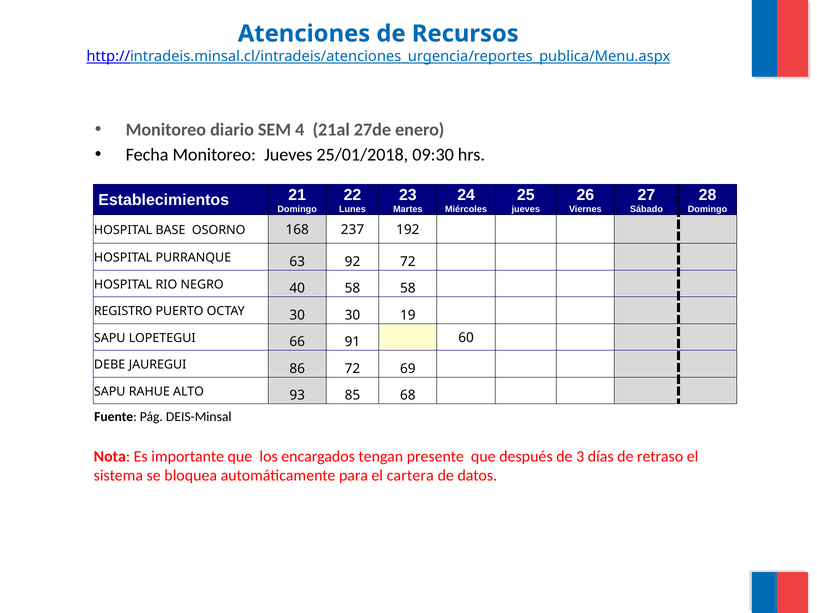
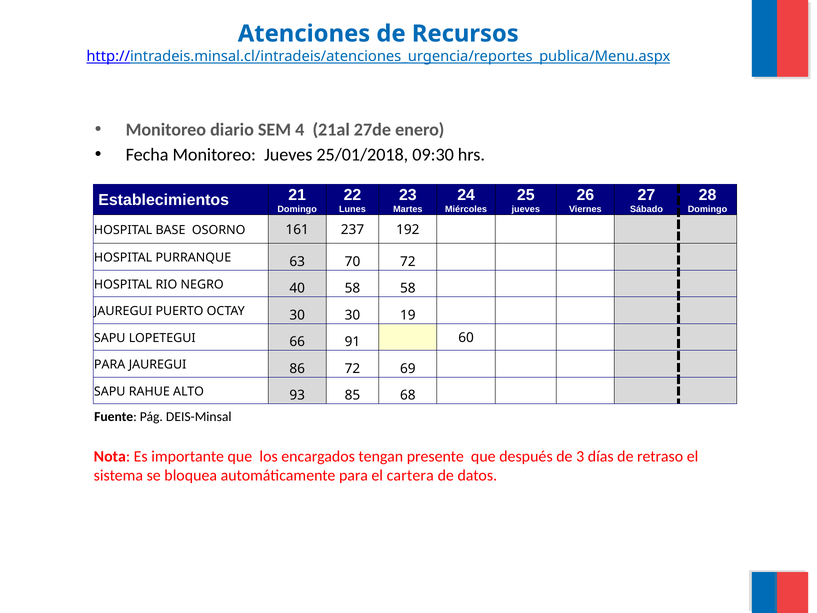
168: 168 -> 161
92: 92 -> 70
REGISTRO at (123, 311): REGISTRO -> JAUREGUI
DEBE at (110, 365): DEBE -> PARA
